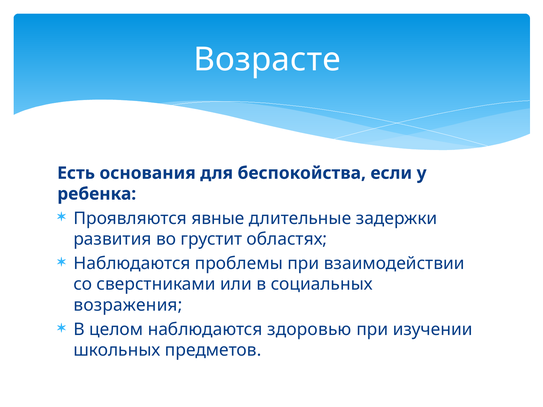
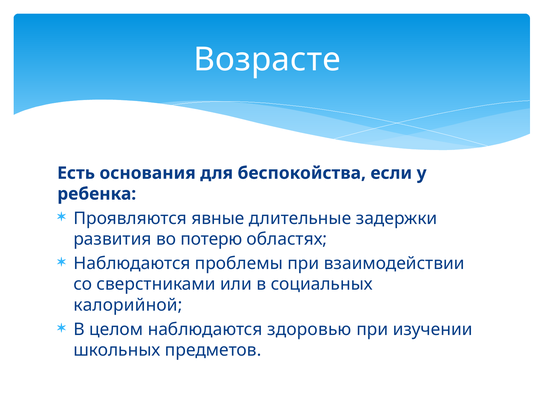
грустит: грустит -> потерю
возражения: возражения -> калорийной
